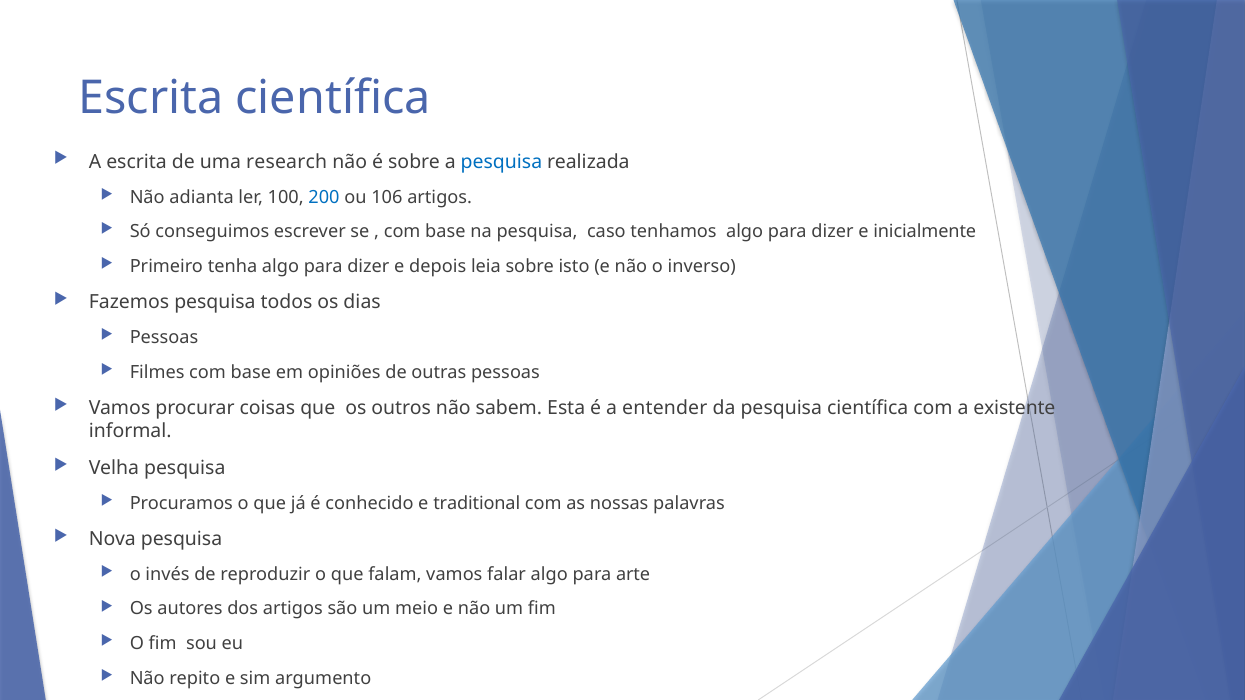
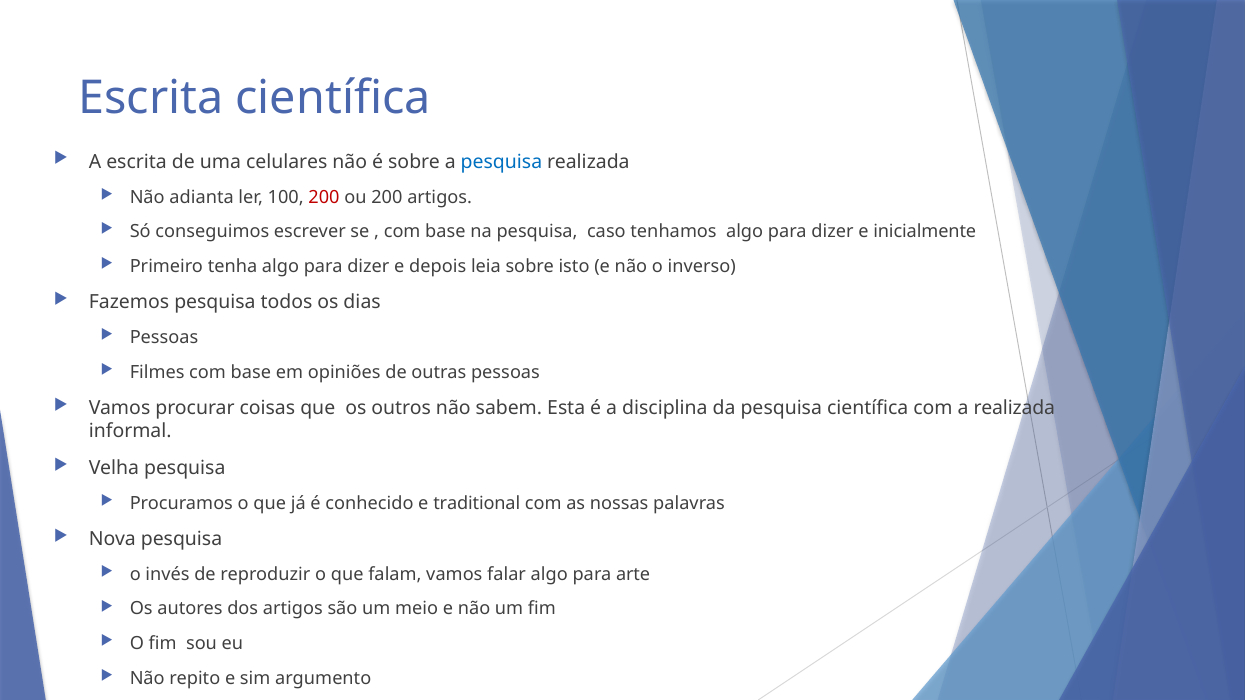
research: research -> celulares
200 at (324, 197) colour: blue -> red
ou 106: 106 -> 200
entender: entender -> disciplina
a existente: existente -> realizada
